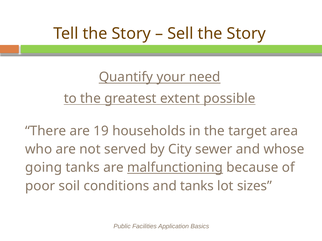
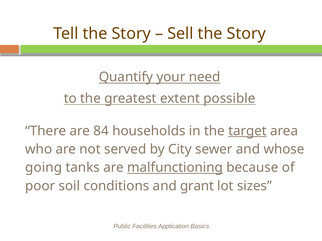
19: 19 -> 84
target underline: none -> present
and tanks: tanks -> grant
